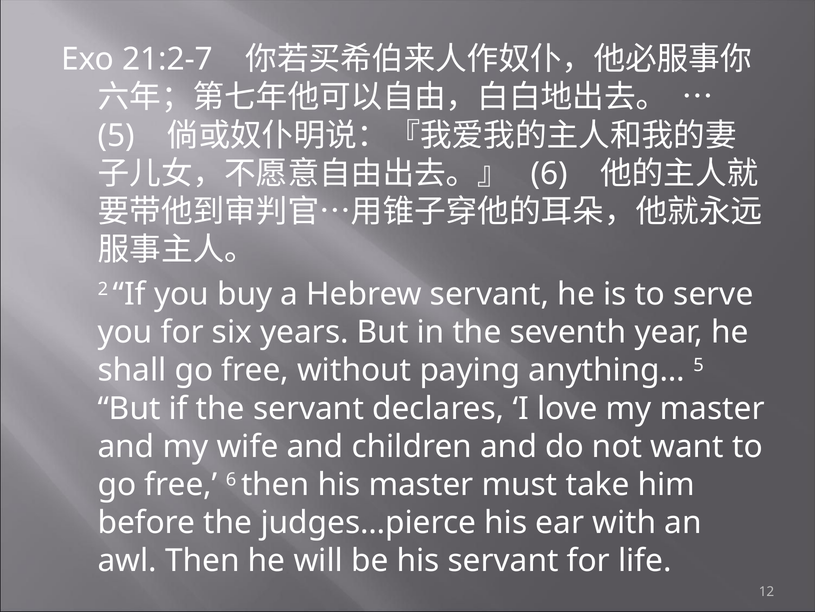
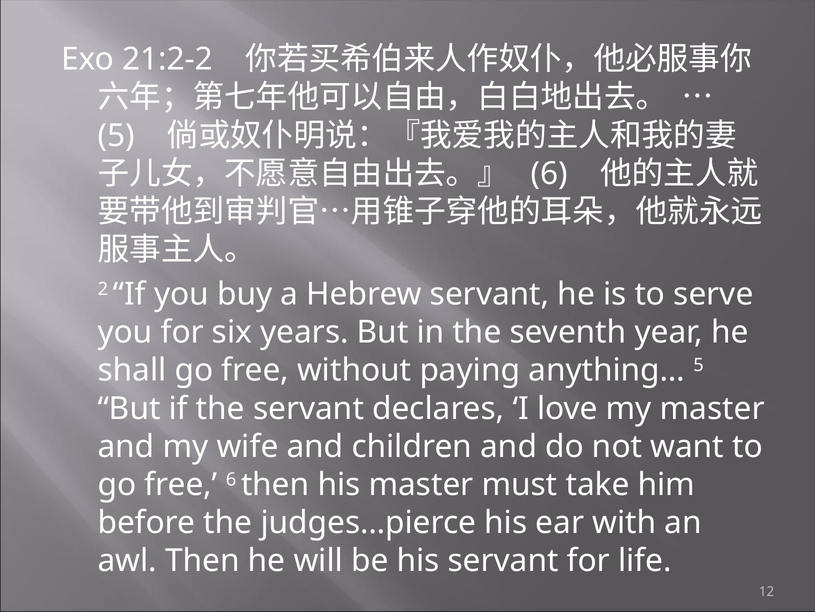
21:2-7: 21:2-7 -> 21:2-2
